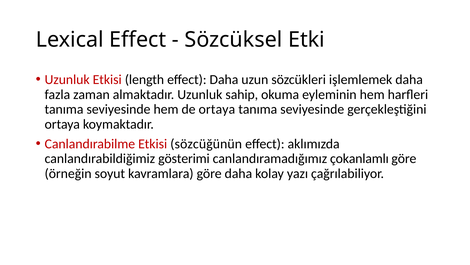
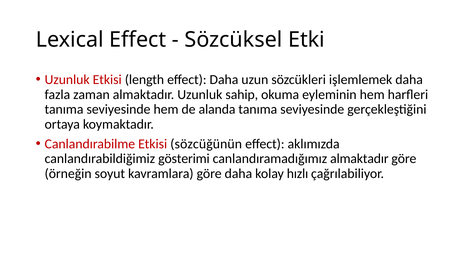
de ortaya: ortaya -> alanda
canlandıramadığımız çokanlamlı: çokanlamlı -> almaktadır
yazı: yazı -> hızlı
